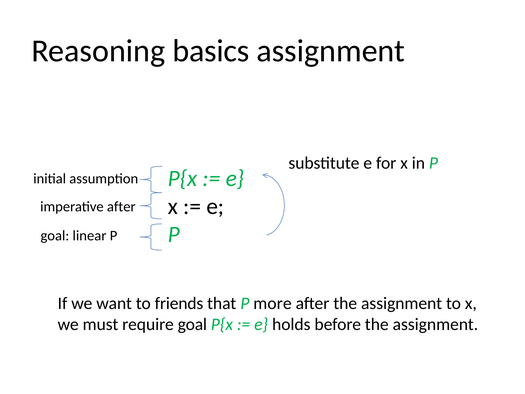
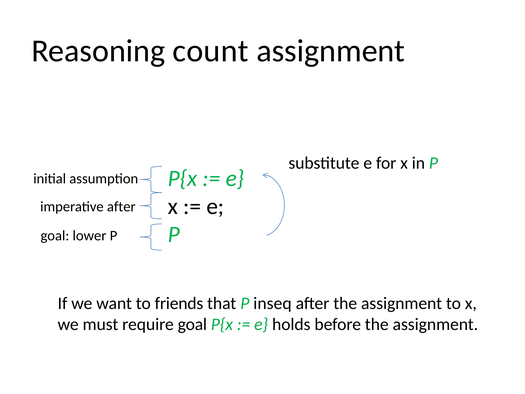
basics: basics -> count
linear: linear -> lower
more: more -> inseq
